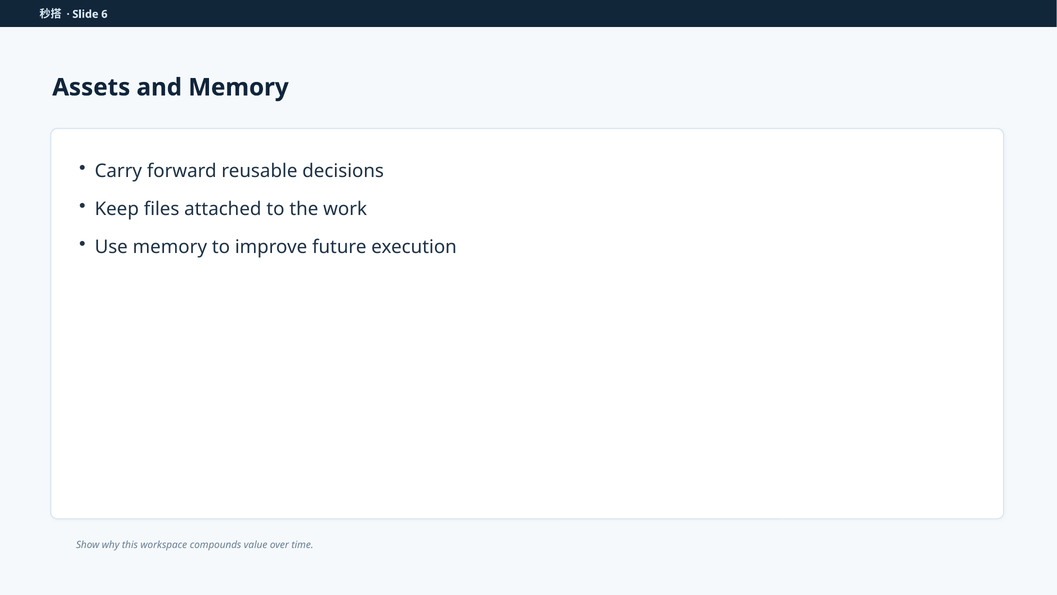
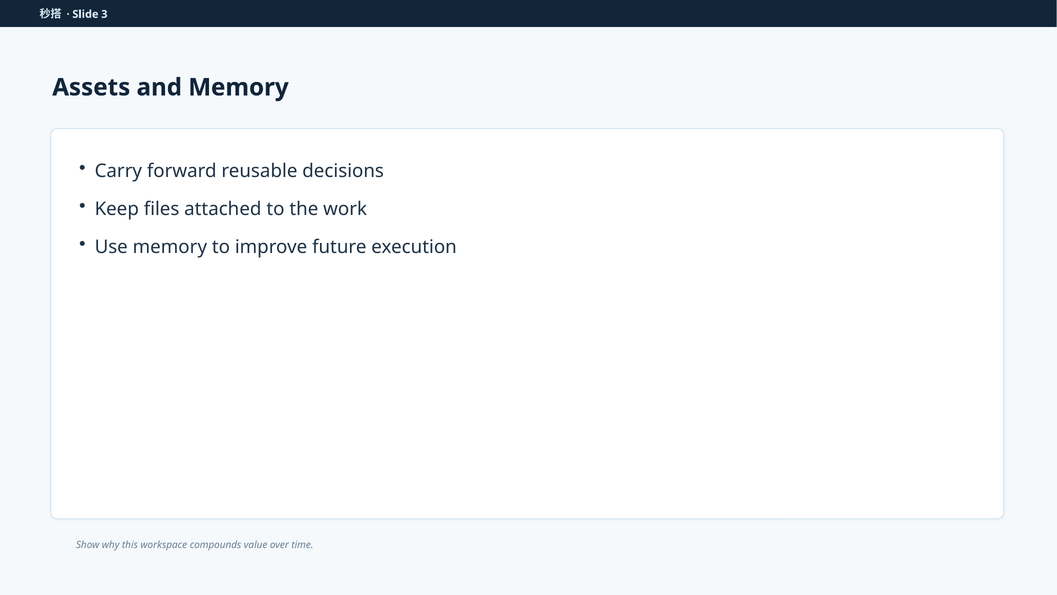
6: 6 -> 3
